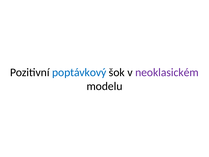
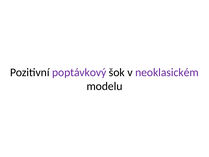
poptávkový colour: blue -> purple
